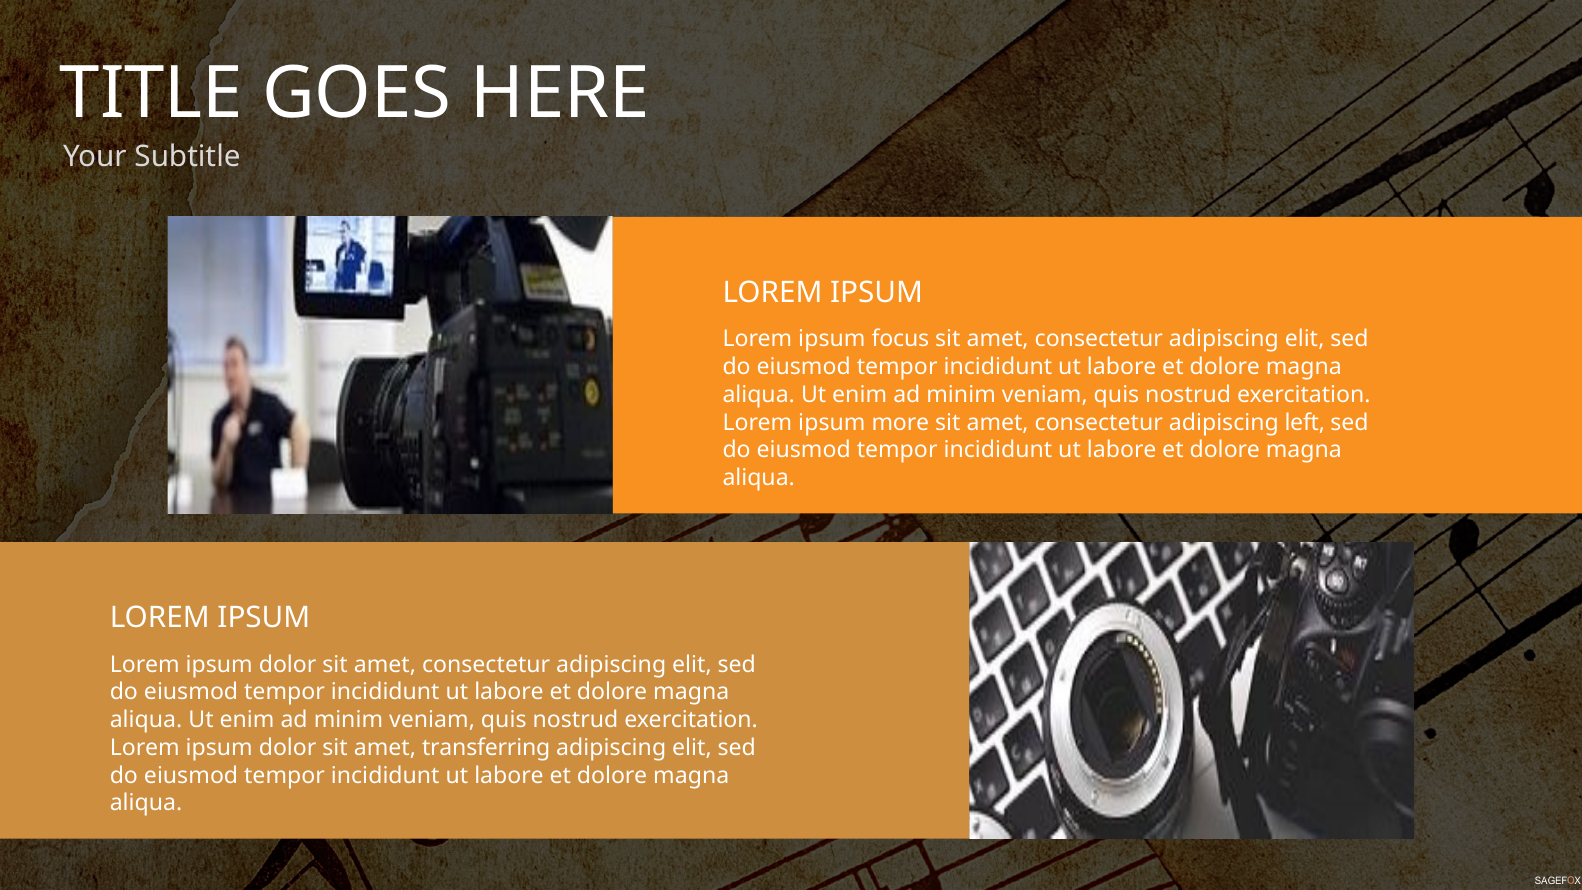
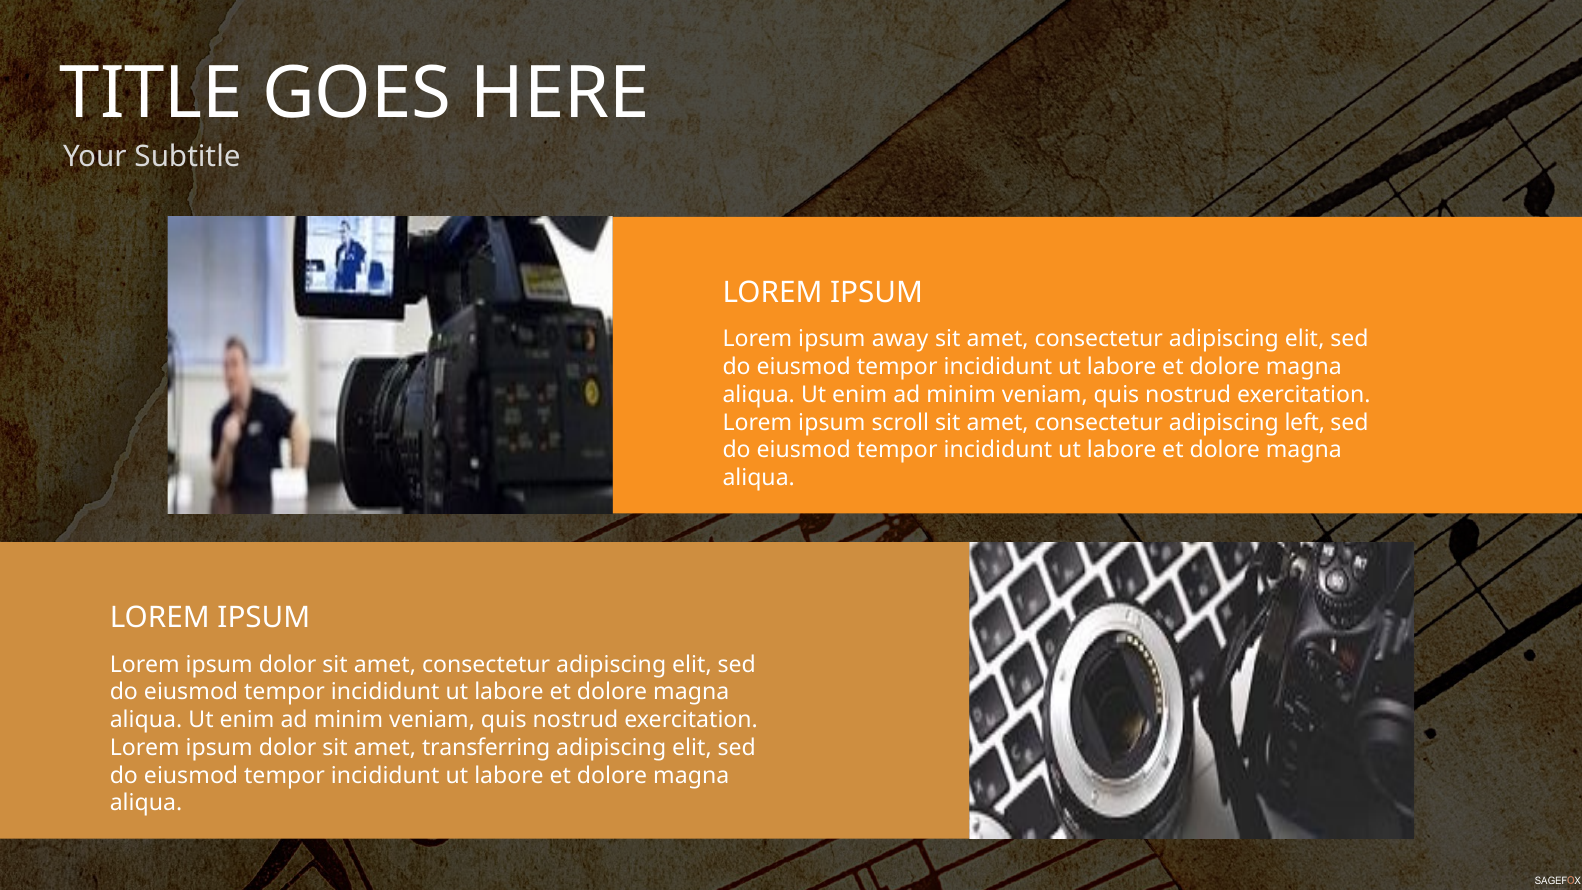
focus: focus -> away
more: more -> scroll
